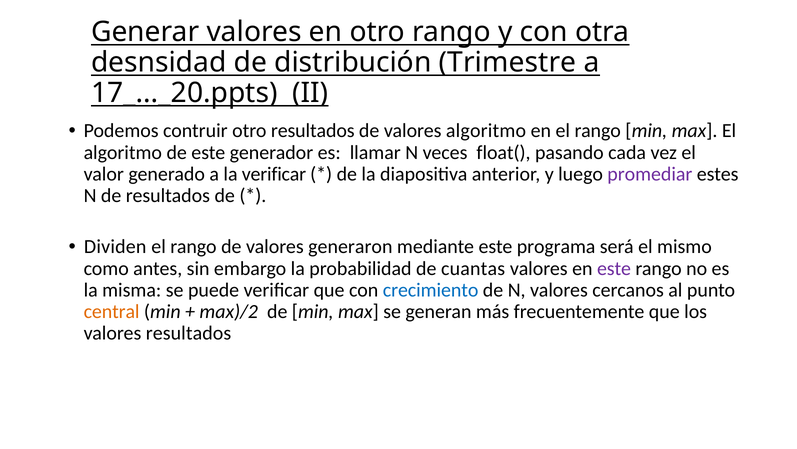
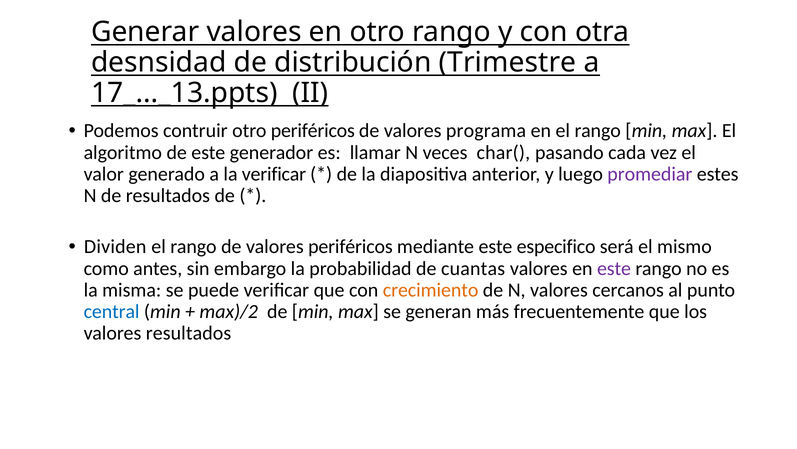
17_..._20.ppts: 17_..._20.ppts -> 17_..._13.ppts
otro resultados: resultados -> periféricos
valores algoritmo: algoritmo -> programa
float(: float( -> char(
valores generaron: generaron -> periféricos
programa: programa -> especifico
crecimiento colour: blue -> orange
central colour: orange -> blue
